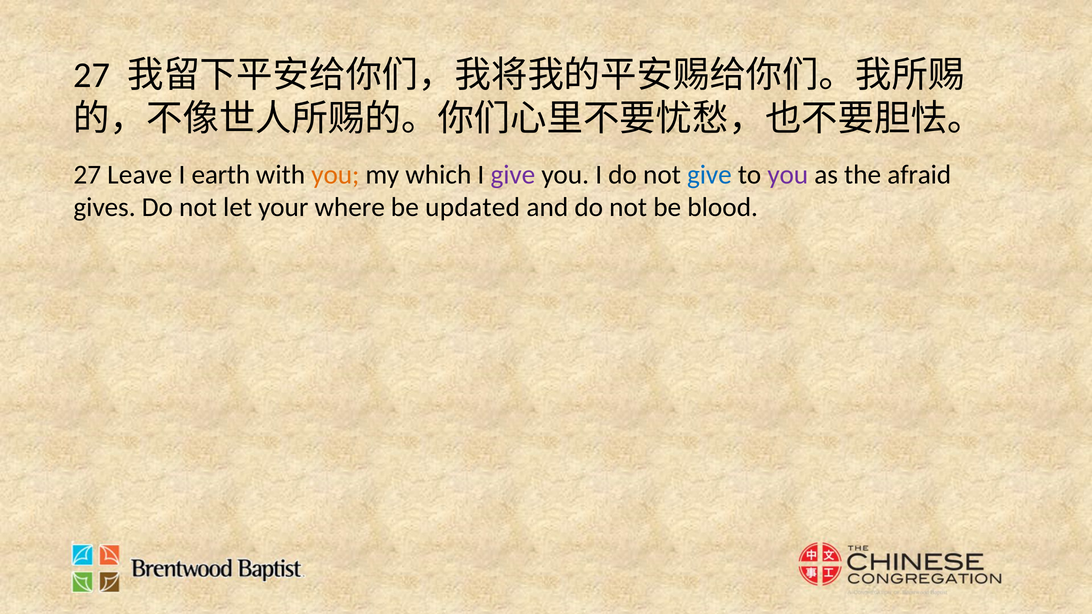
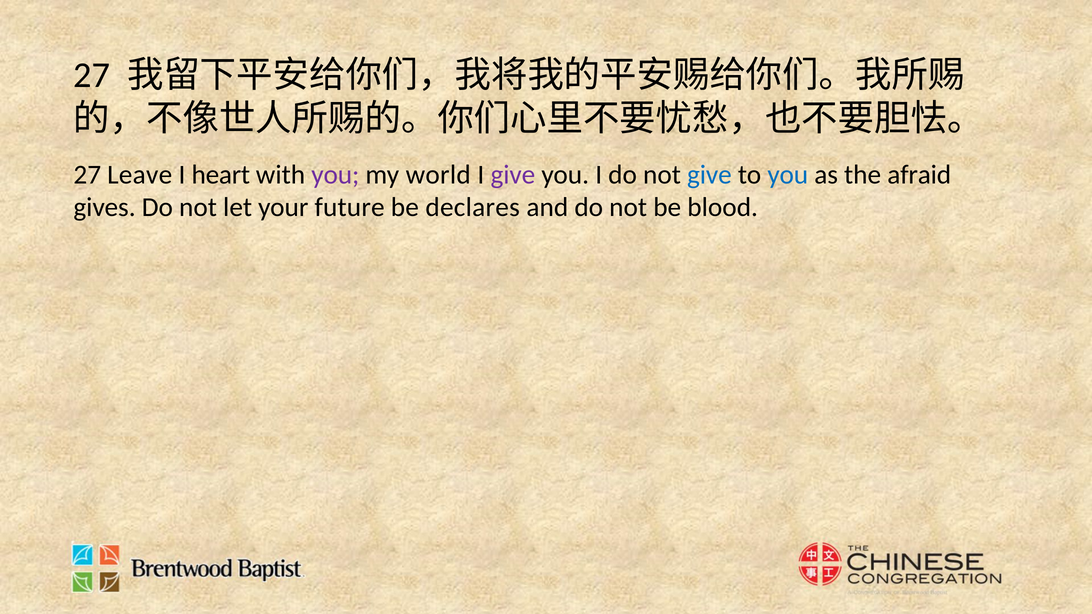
earth: earth -> heart
you at (335, 175) colour: orange -> purple
which: which -> world
you at (788, 175) colour: purple -> blue
where: where -> future
updated: updated -> declares
